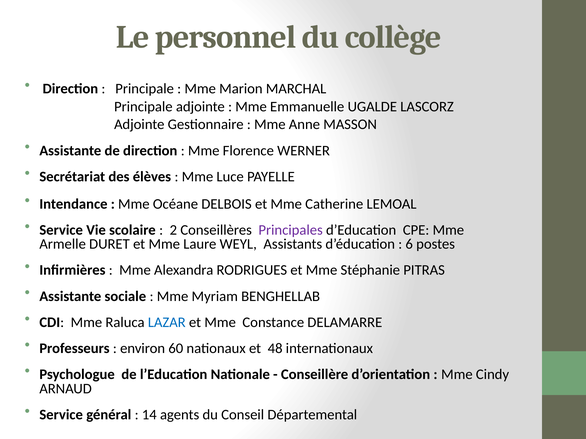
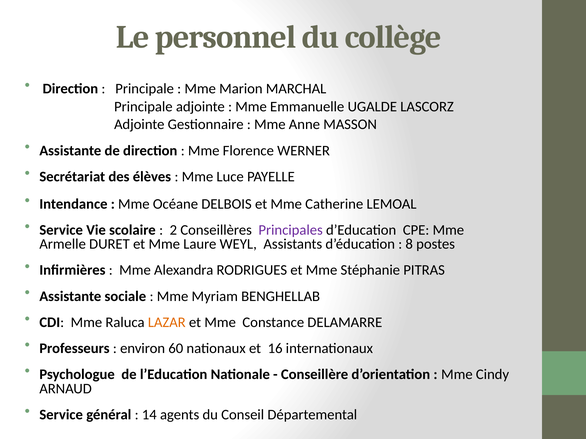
6: 6 -> 8
LAZAR colour: blue -> orange
48: 48 -> 16
